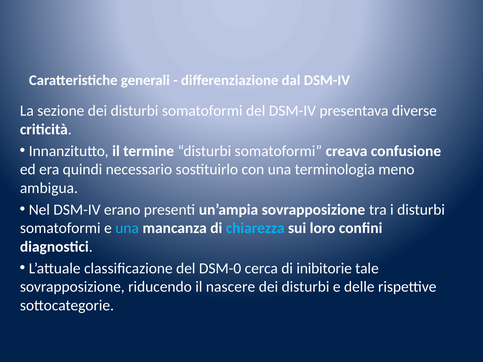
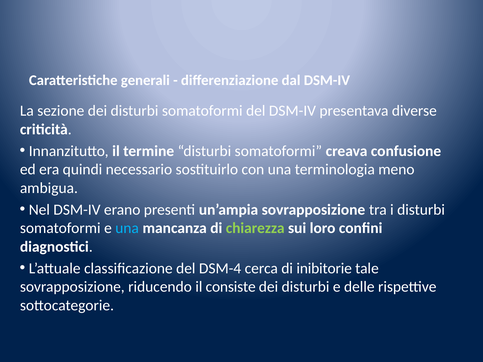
chiarezza colour: light blue -> light green
DSM-0: DSM-0 -> DSM-4
nascere: nascere -> consiste
